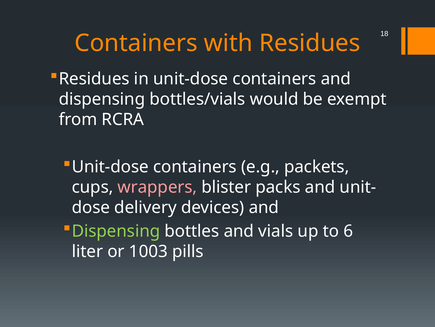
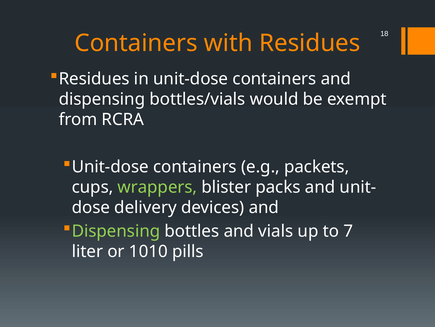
wrappers colour: pink -> light green
6: 6 -> 7
1003: 1003 -> 1010
